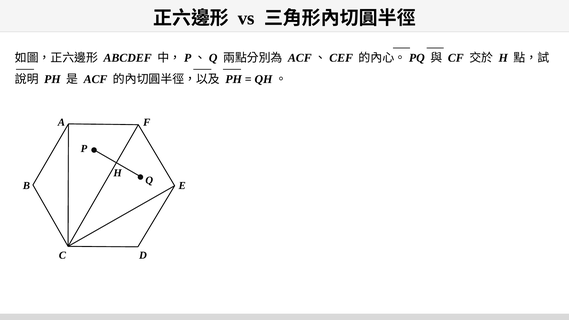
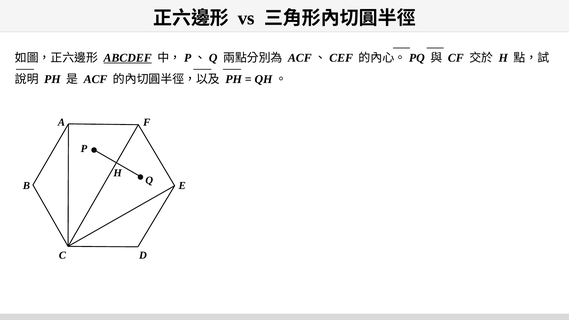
ABCDEF underline: none -> present
